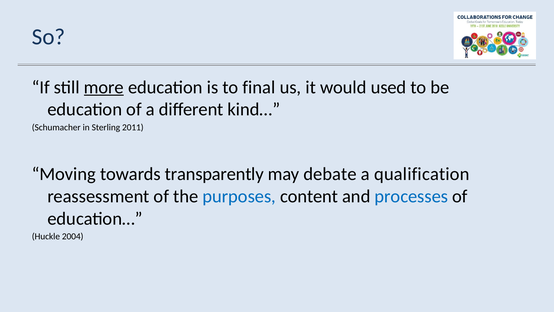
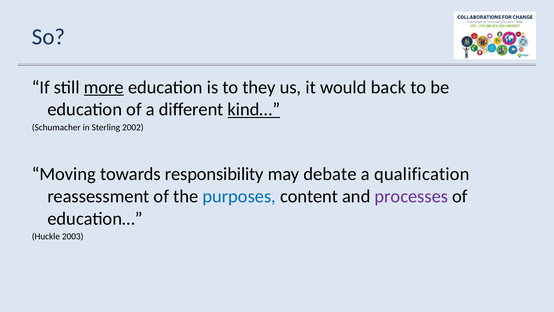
final: final -> they
used: used -> back
kind… underline: none -> present
2011: 2011 -> 2002
transparently: transparently -> responsibility
processes colour: blue -> purple
2004: 2004 -> 2003
